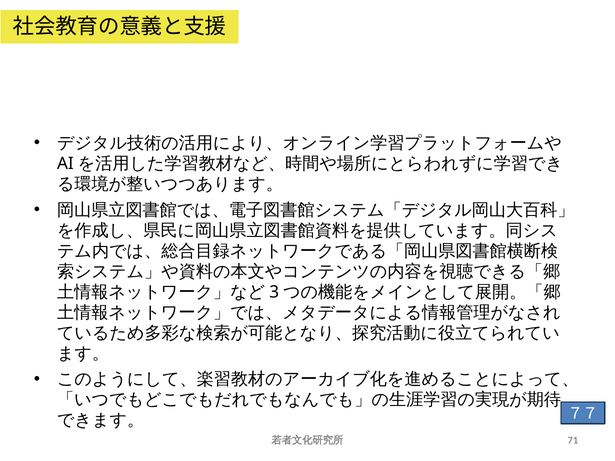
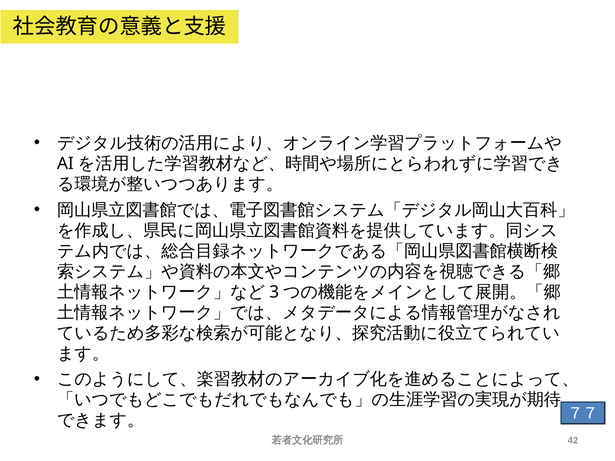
71: 71 -> 42
